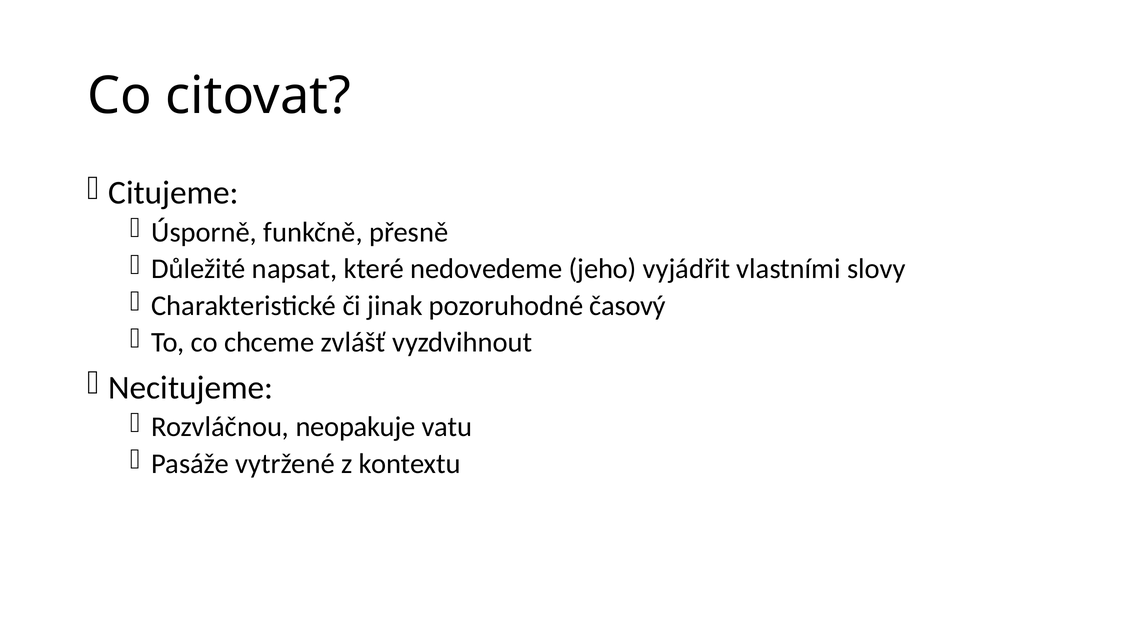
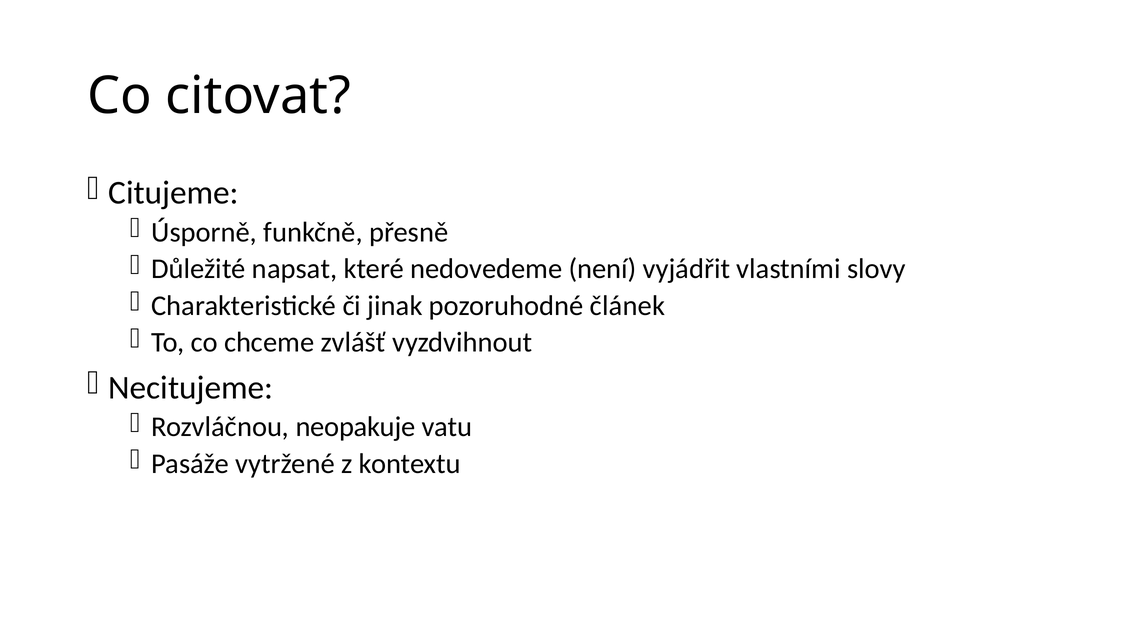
jeho: jeho -> není
časový: časový -> článek
